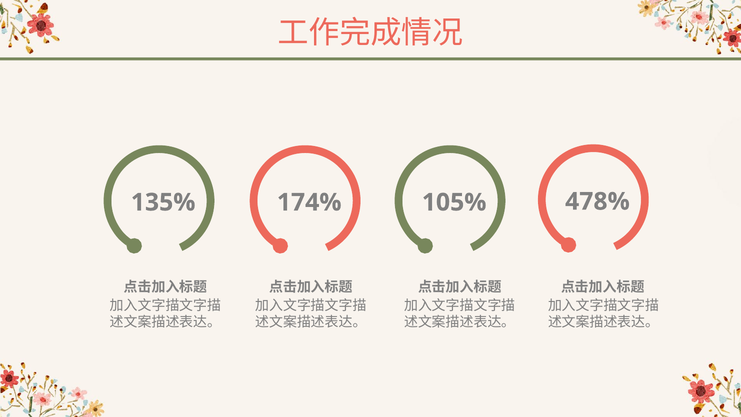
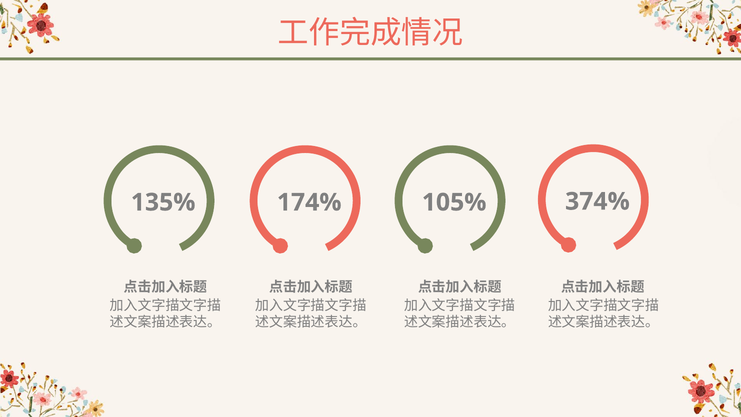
478%: 478% -> 374%
